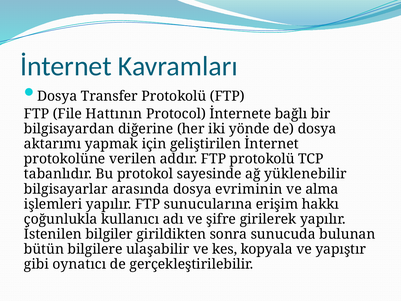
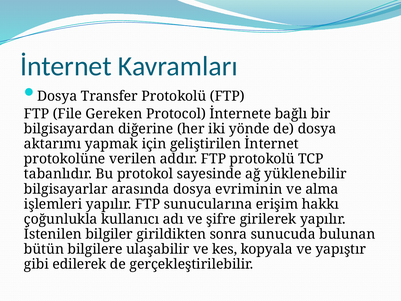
Hattının: Hattının -> Gereken
oynatıcı: oynatıcı -> edilerek
